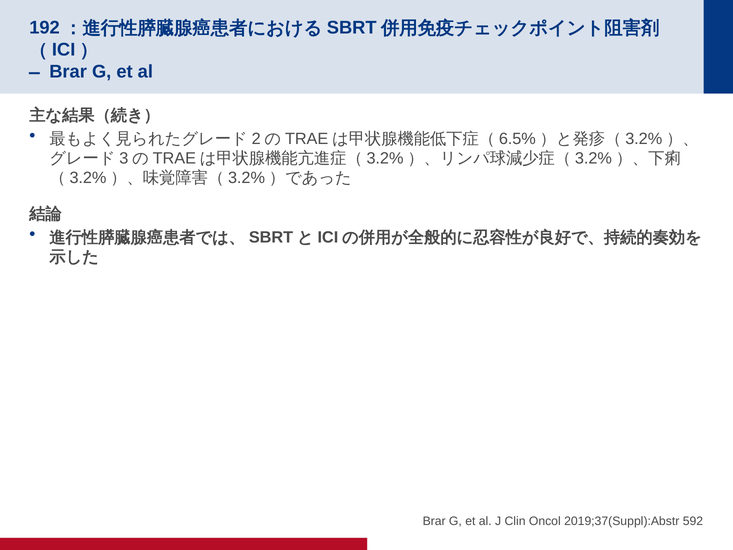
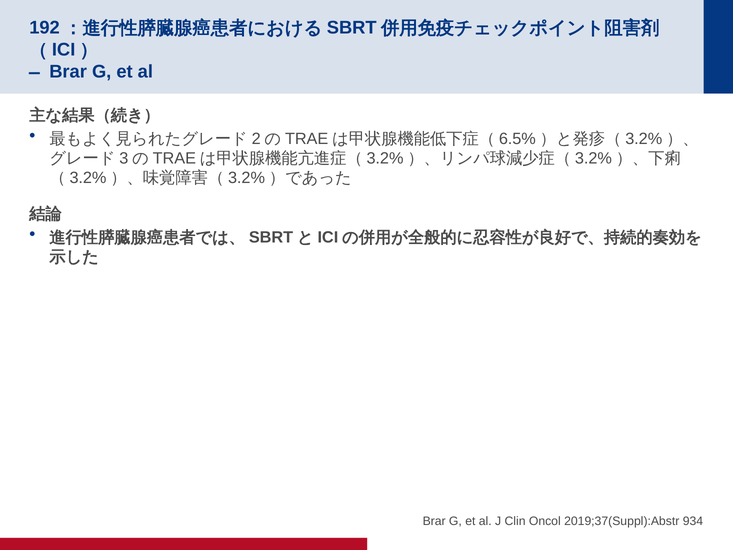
592: 592 -> 934
